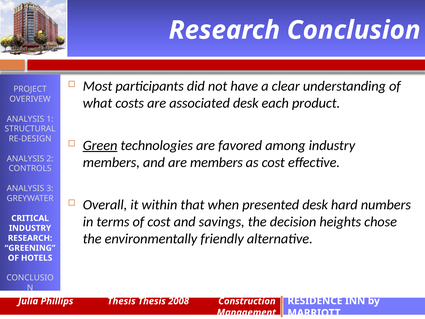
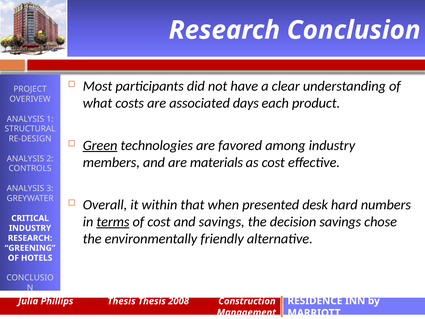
associated desk: desk -> days
are members: members -> materials
terms underline: none -> present
decision heights: heights -> savings
